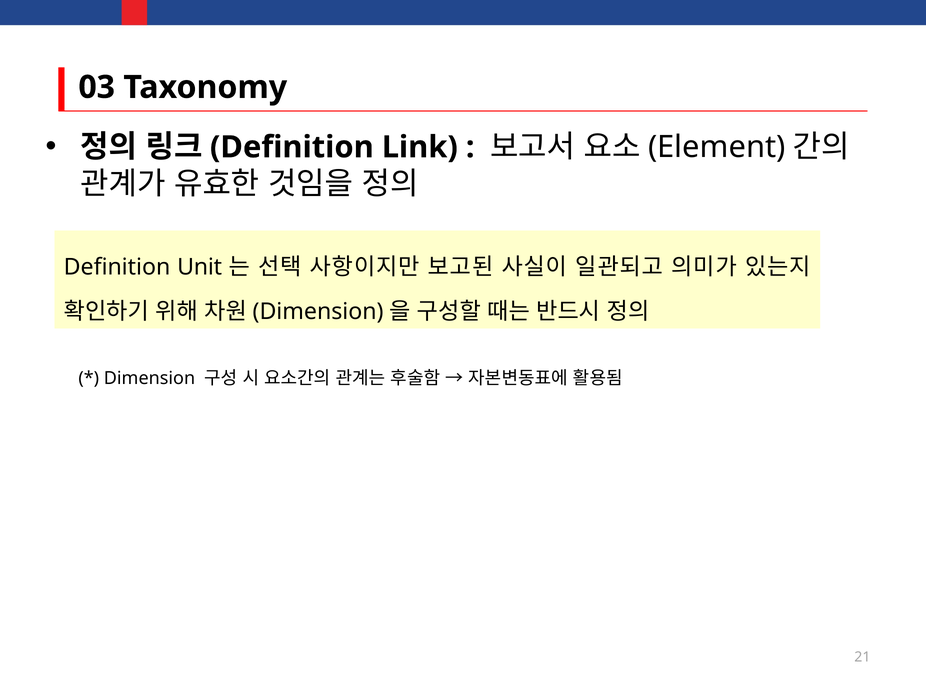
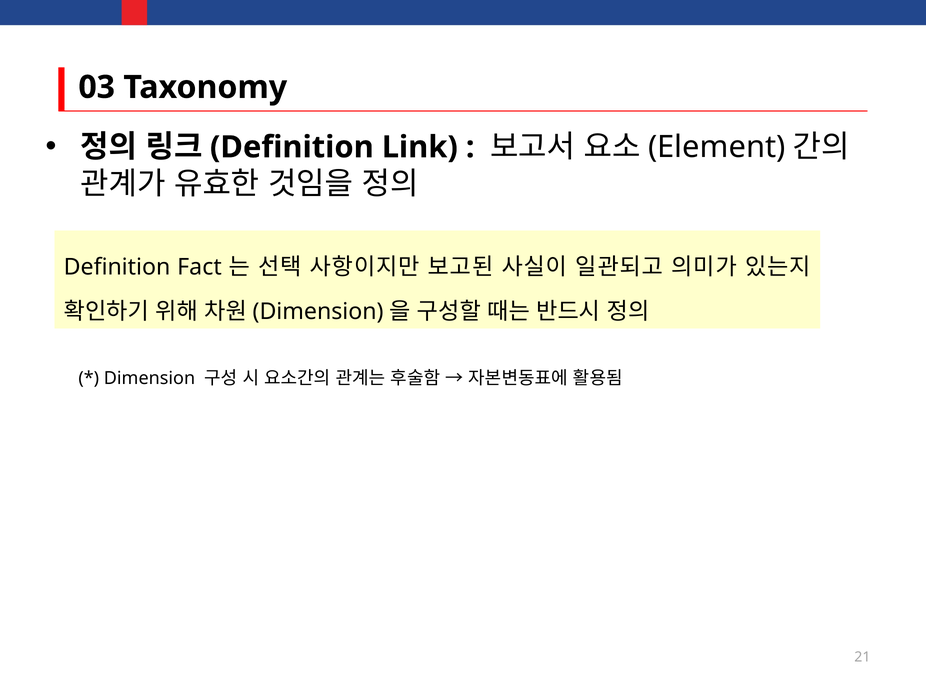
Unit: Unit -> Fact
